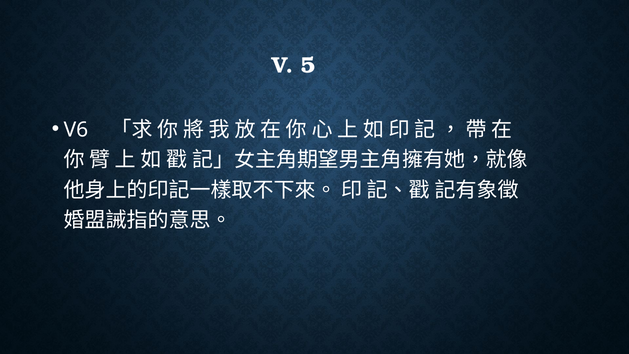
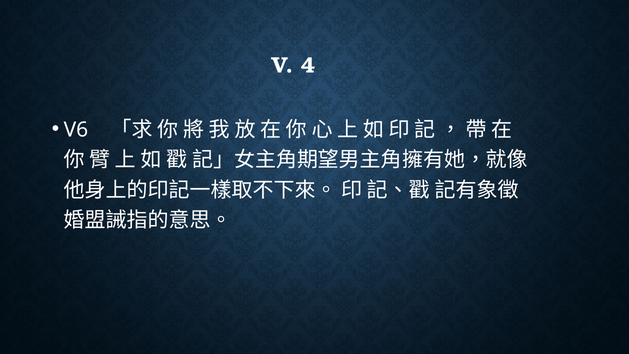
5: 5 -> 4
